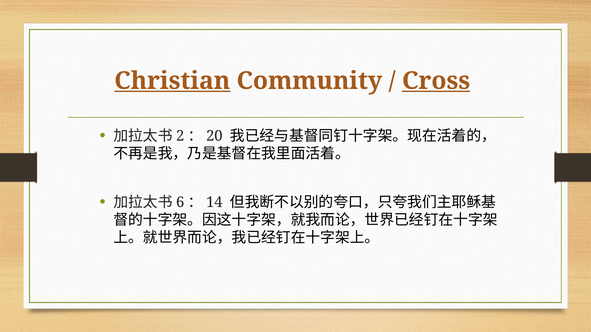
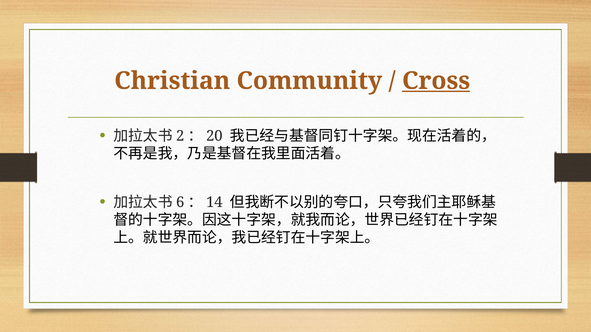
Christian underline: present -> none
